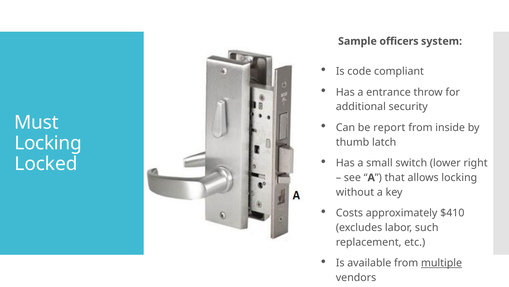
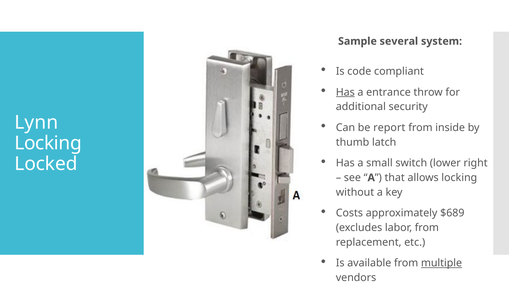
officers: officers -> several
Has at (345, 92) underline: none -> present
Must: Must -> Lynn
$410: $410 -> $689
labor such: such -> from
